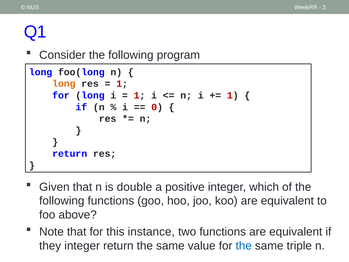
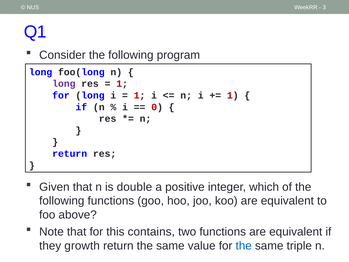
long at (64, 84) colour: orange -> purple
instance: instance -> contains
they integer: integer -> growth
